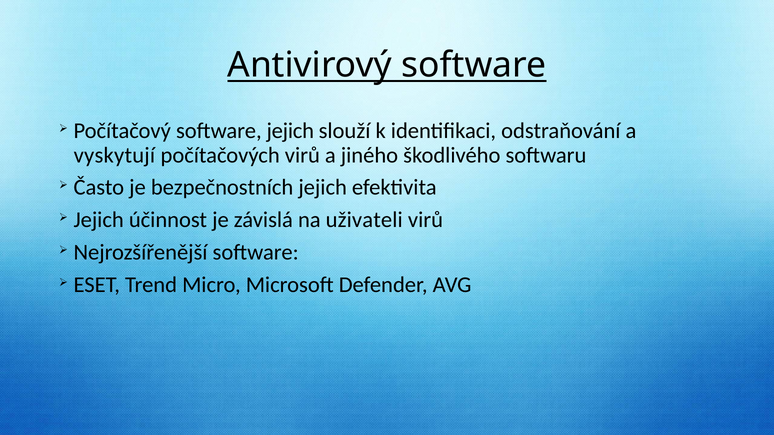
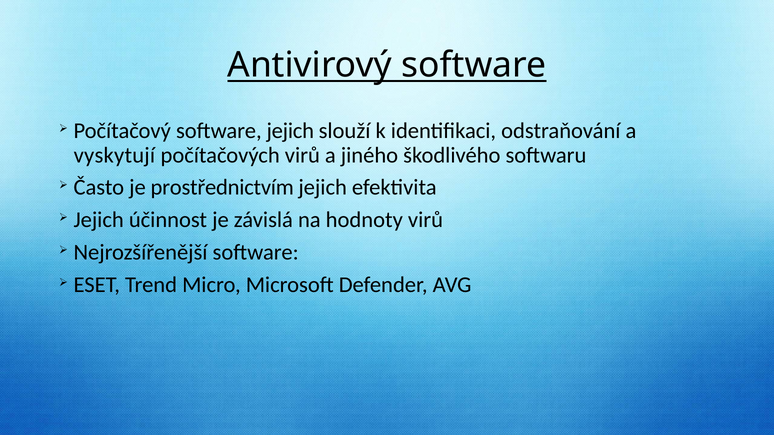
bezpečnostních: bezpečnostních -> prostřednictvím
uživateli: uživateli -> hodnoty
